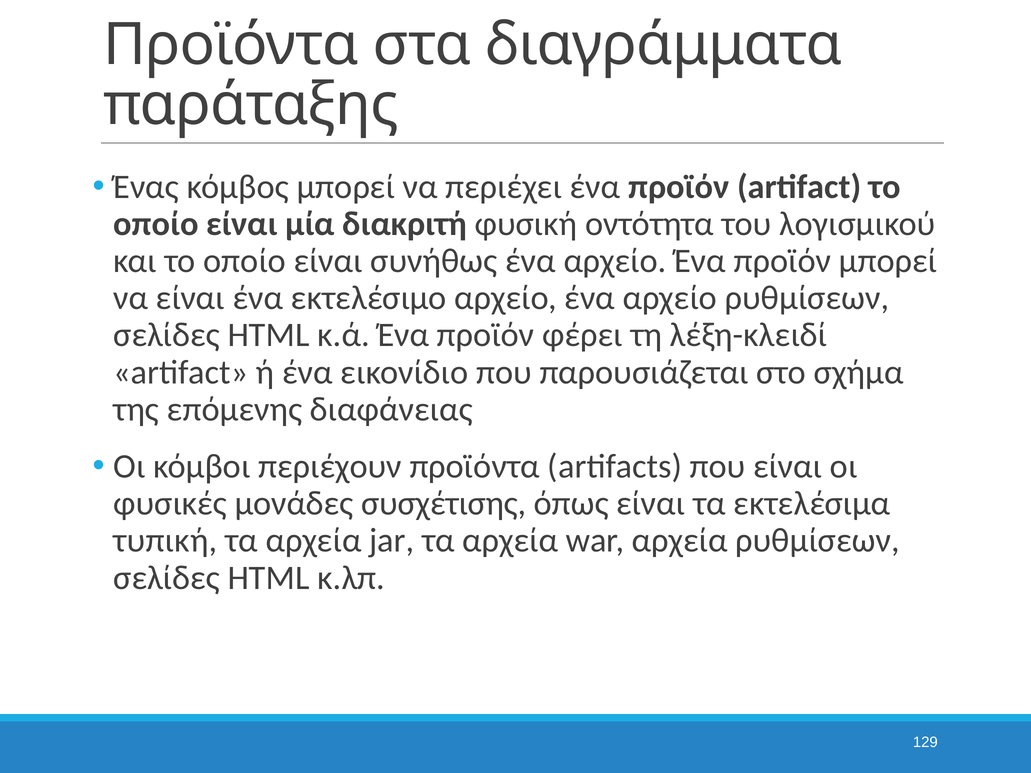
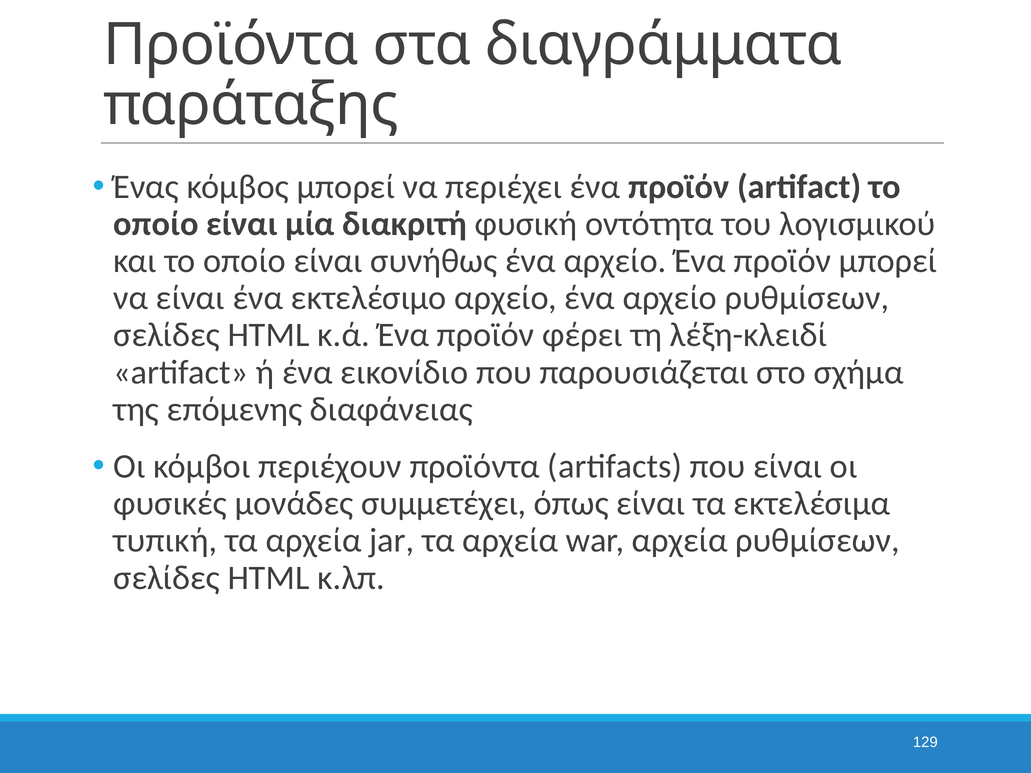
συσχέτισης: συσχέτισης -> συμμετέχει
